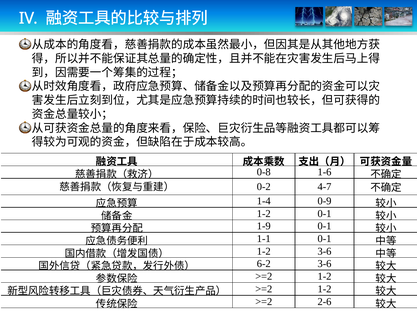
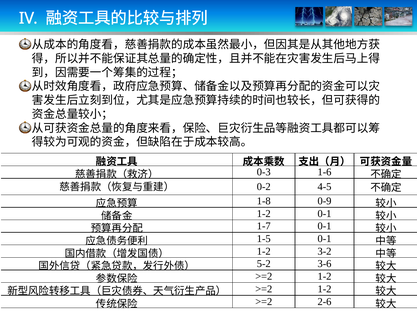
0-8: 0-8 -> 0-3
4-7: 4-7 -> 4-5
1-4: 1-4 -> 1-8
1-9: 1-9 -> 1-7
1-1: 1-1 -> 1-5
1-2 3-6: 3-6 -> 3-2
6-2: 6-2 -> 5-2
